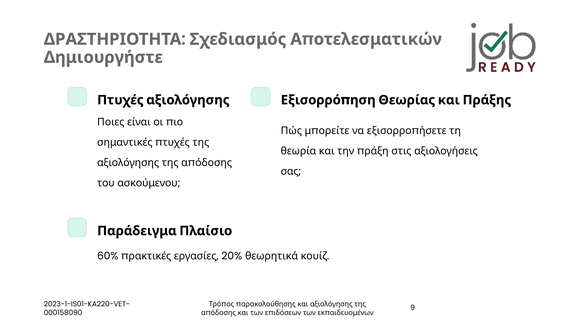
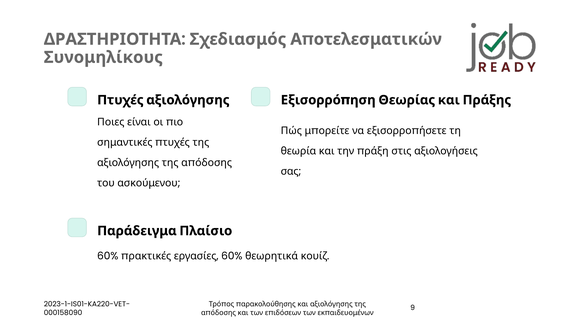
Δημιουργήστε: Δημιουργήστε -> Συνομηλίκους
20% at (232, 256): 20% -> 60%
